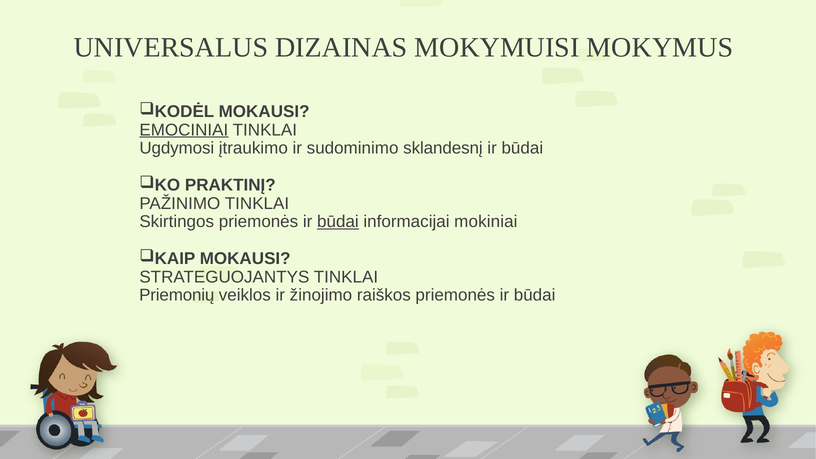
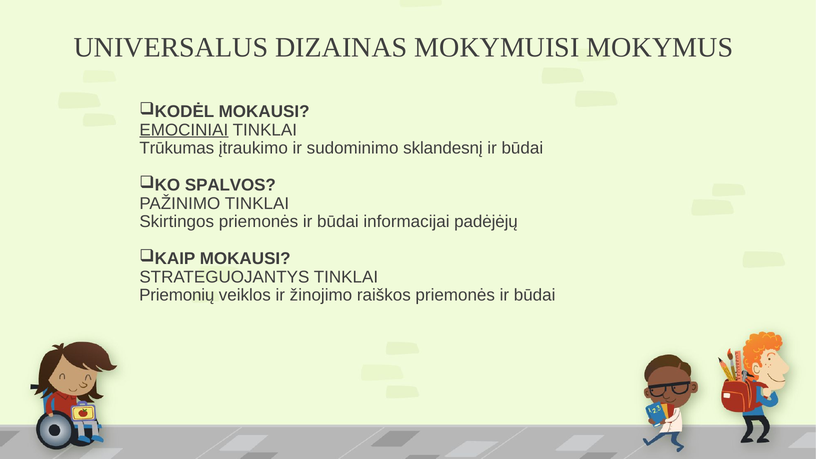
Ugdymosi: Ugdymosi -> Trūkumas
PRAKTINĮ: PRAKTINĮ -> SPALVOS
būdai at (338, 222) underline: present -> none
mokiniai: mokiniai -> padėjėjų
